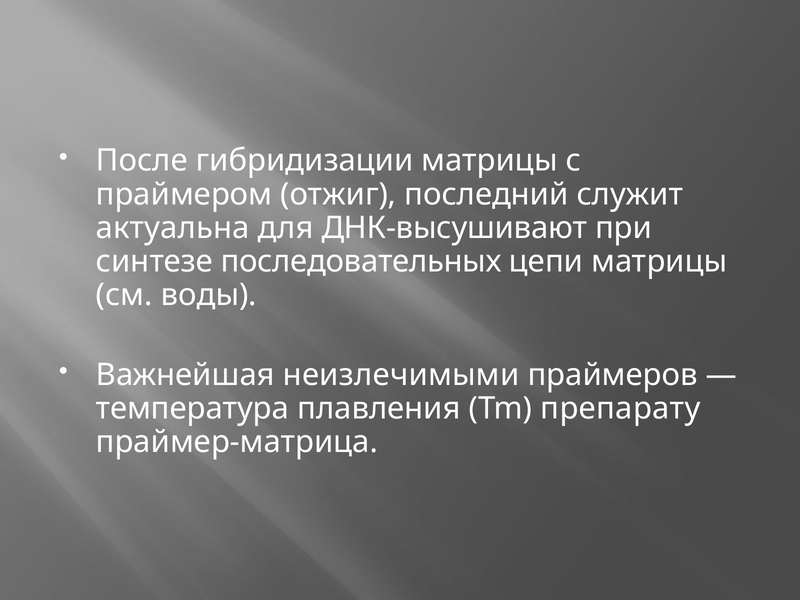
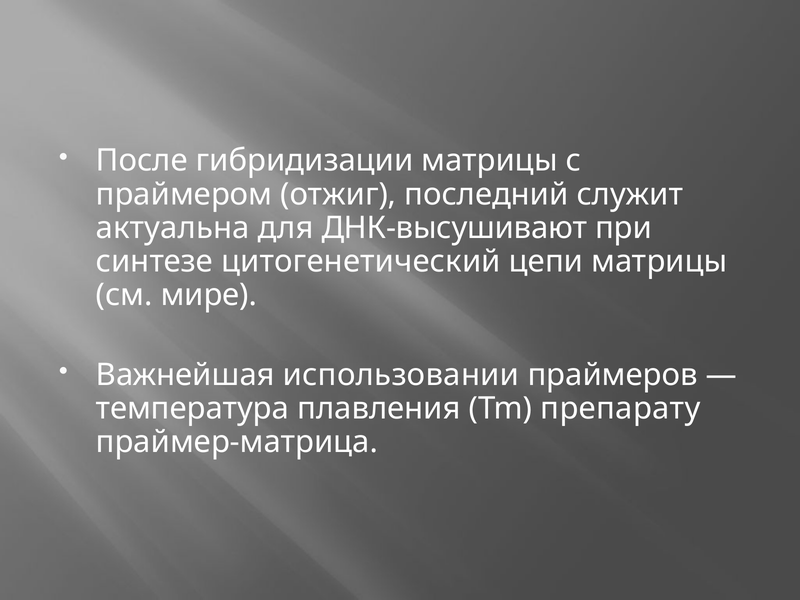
последовательных: последовательных -> цитогенетический
воды: воды -> мире
неизлечимыми: неизлечимыми -> использовании
